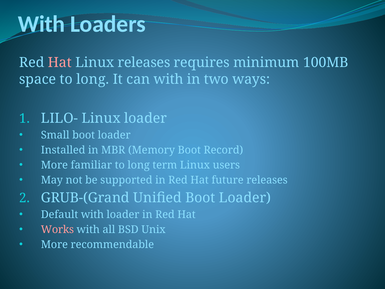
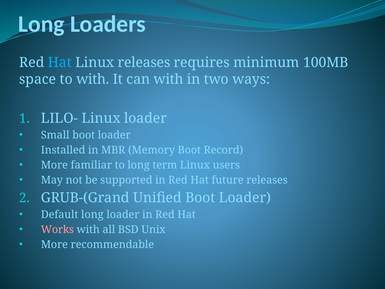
With at (42, 24): With -> Long
Hat at (60, 63) colour: pink -> light blue
space to long: long -> with
Default with: with -> long
